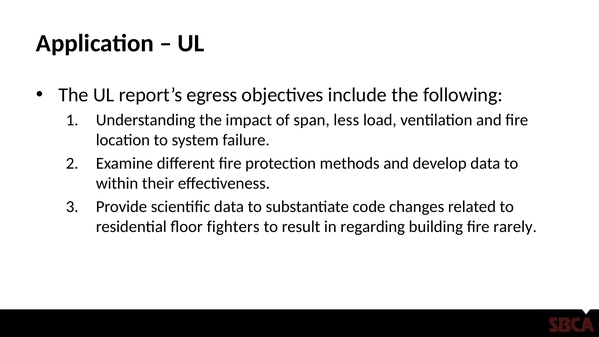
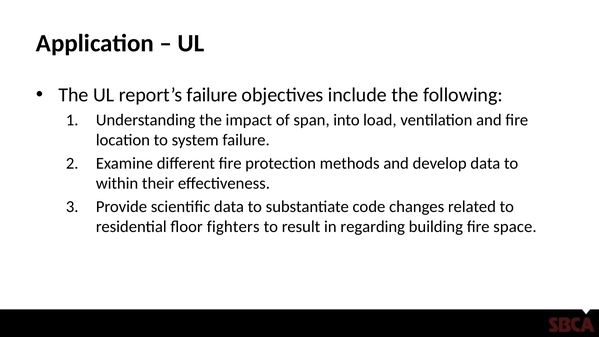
report’s egress: egress -> failure
less: less -> into
rarely: rarely -> space
